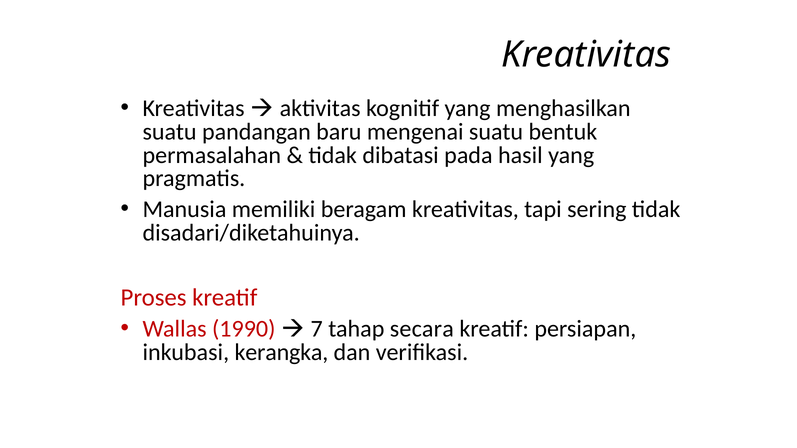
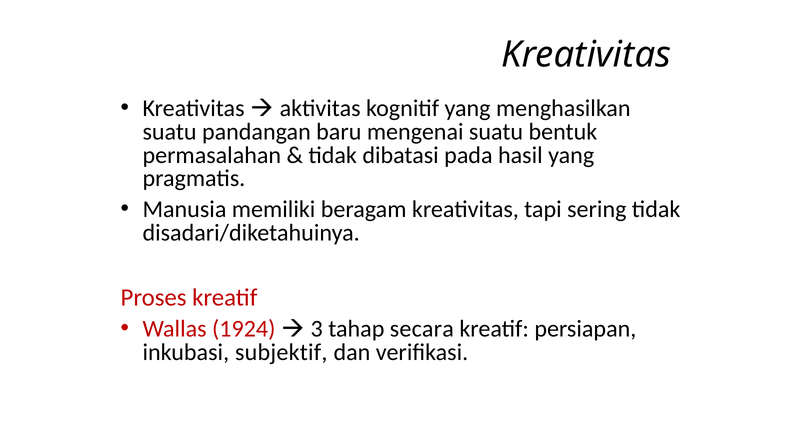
1990: 1990 -> 1924
7: 7 -> 3
kerangka: kerangka -> subjektif
